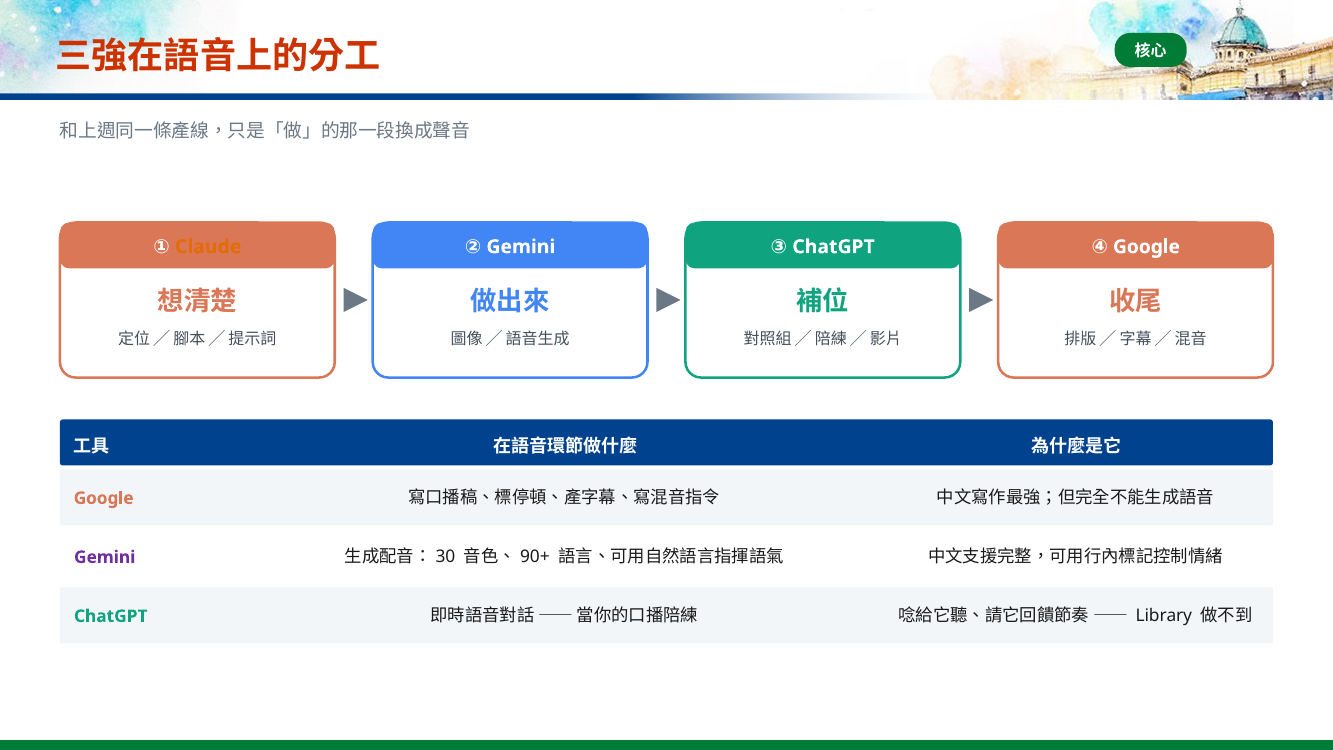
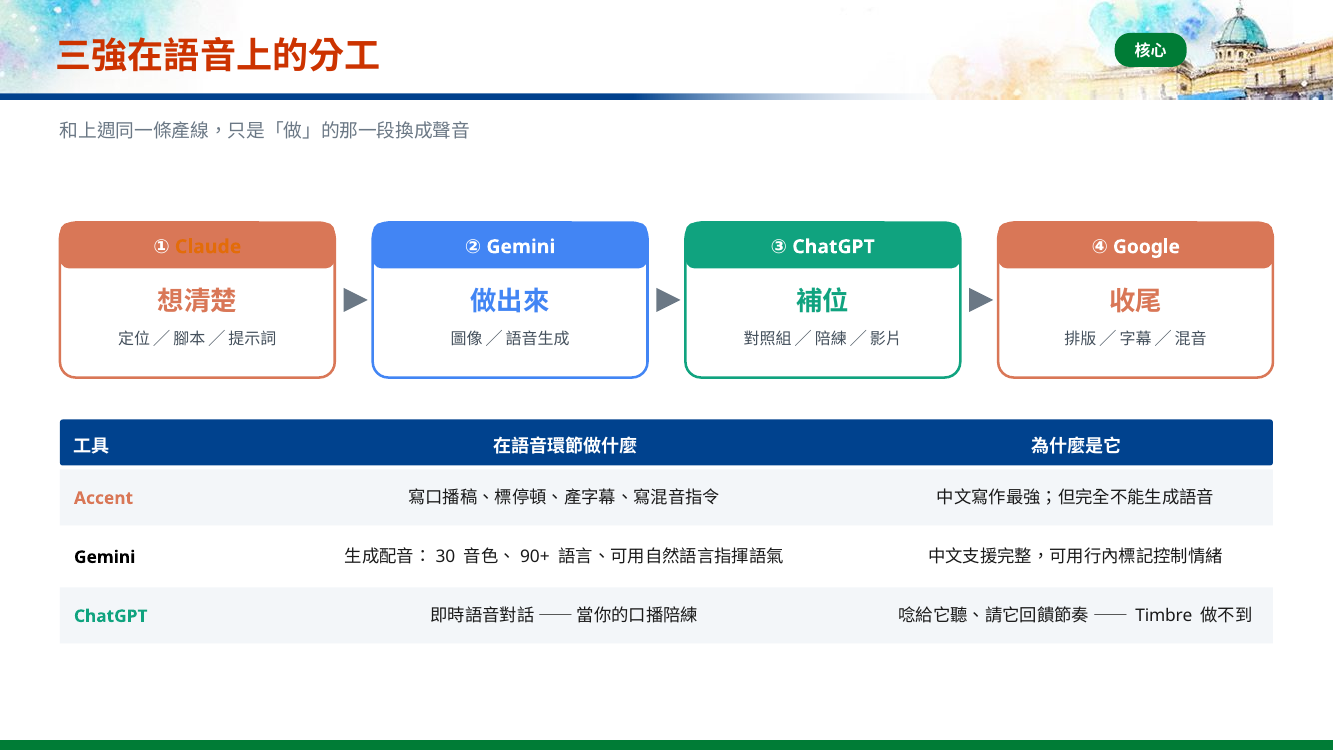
Google at (104, 498): Google -> Accent
Gemini at (105, 557) colour: purple -> black
Library: Library -> Timbre
